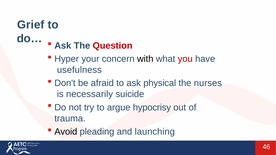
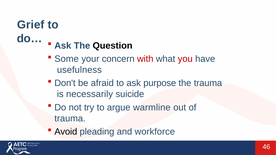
Question colour: red -> black
Hyper: Hyper -> Some
with colour: black -> red
physical: physical -> purpose
the nurses: nurses -> trauma
hypocrisy: hypocrisy -> warmline
launching: launching -> workforce
